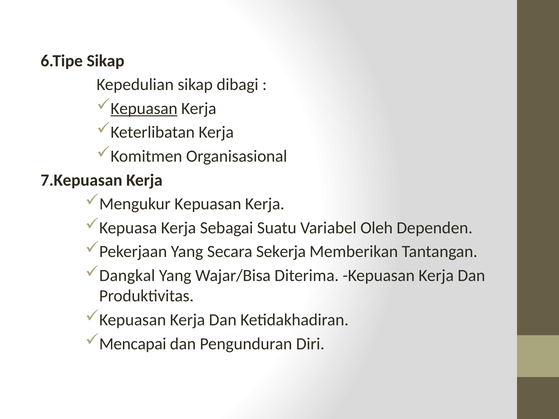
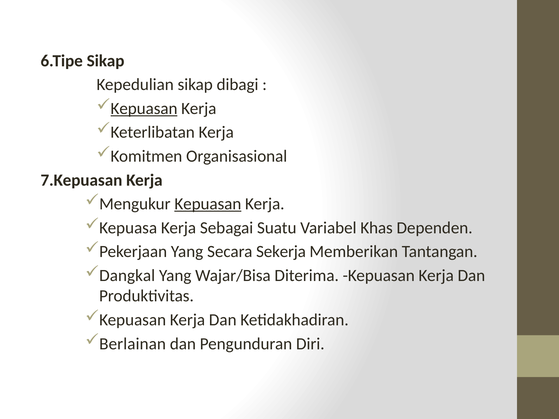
Kepuasan at (208, 204) underline: none -> present
Oleh: Oleh -> Khas
Mencapai: Mencapai -> Berlainan
